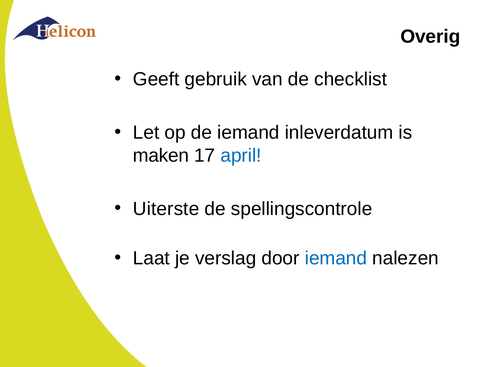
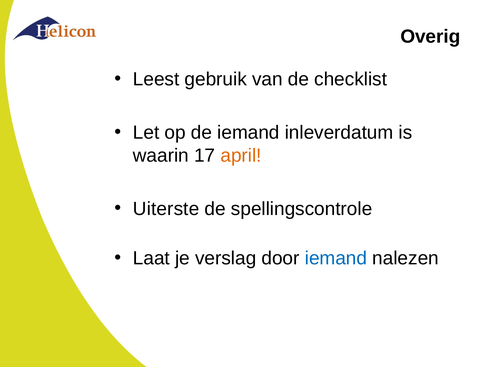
Geeft: Geeft -> Leest
maken: maken -> waarin
april colour: blue -> orange
